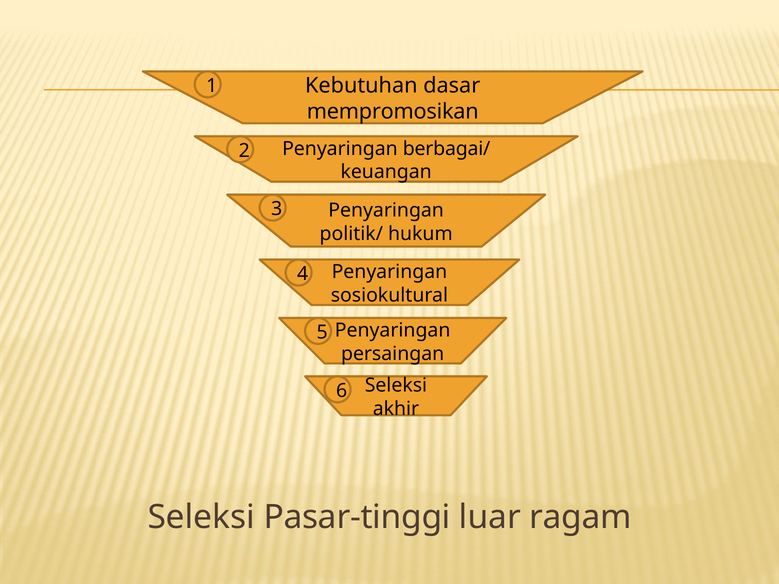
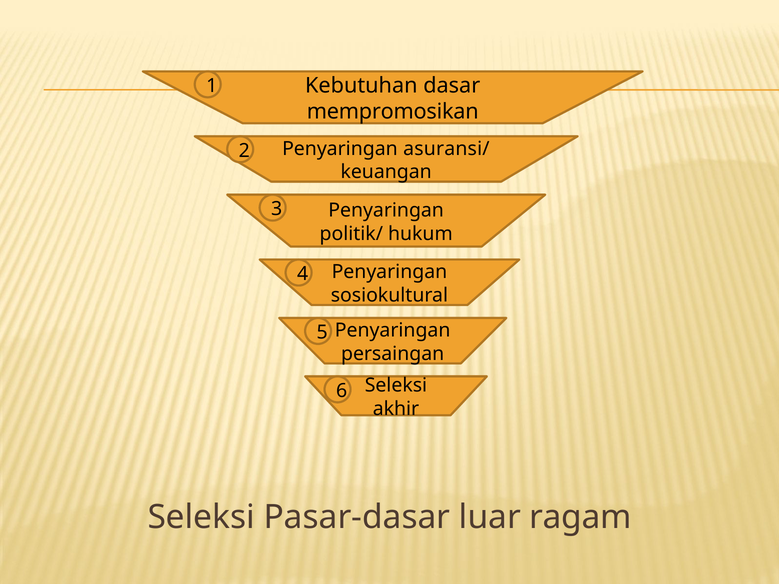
berbagai/: berbagai/ -> asuransi/
Pasar-tinggi: Pasar-tinggi -> Pasar-dasar
